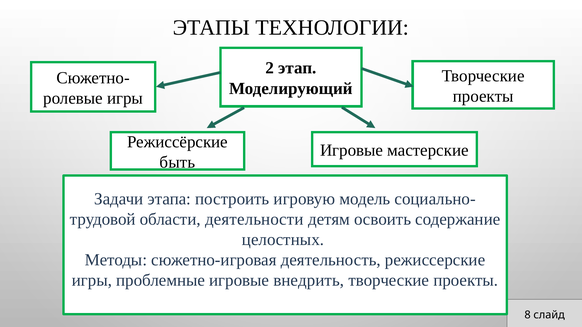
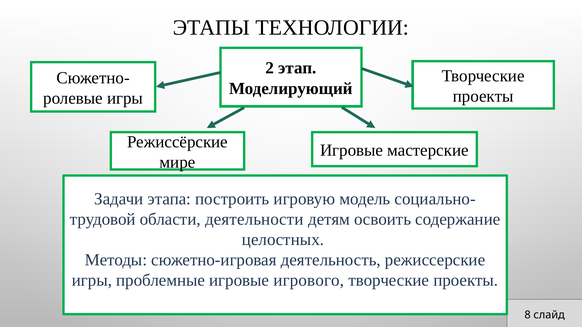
быть: быть -> мире
внедрить: внедрить -> игрового
